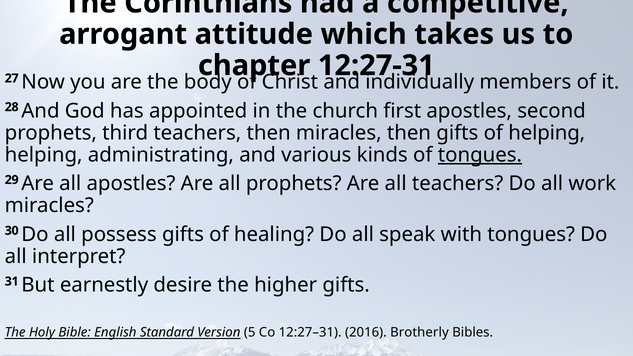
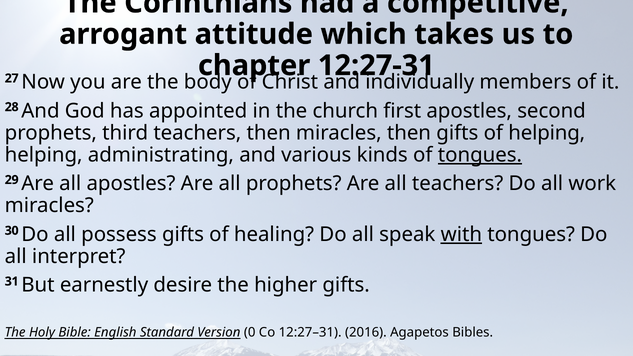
with underline: none -> present
5: 5 -> 0
Brotherly: Brotherly -> Agapetos
